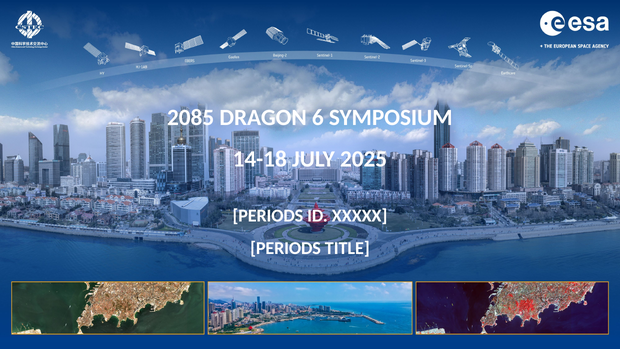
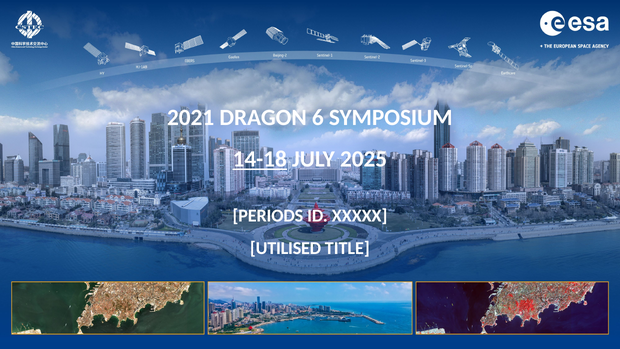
2085: 2085 -> 2021
14-18 underline: none -> present
PERIODS at (286, 248): PERIODS -> UTILISED
